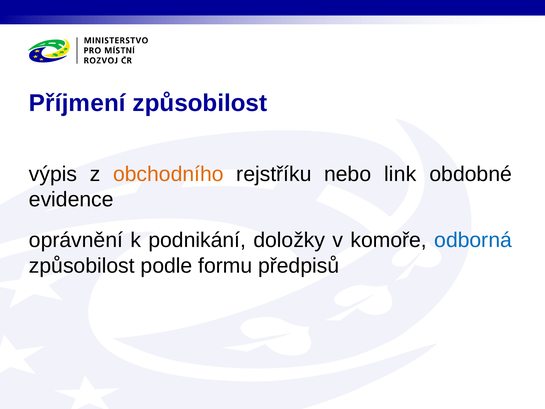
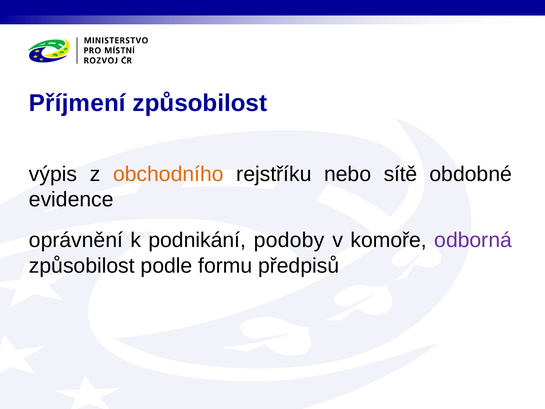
link: link -> sítě
doložky: doložky -> podoby
odborná colour: blue -> purple
